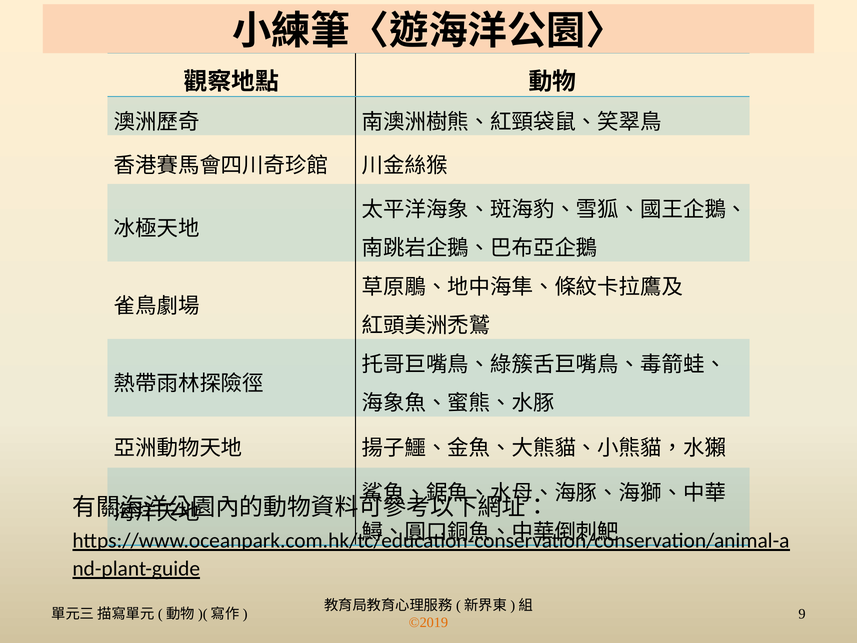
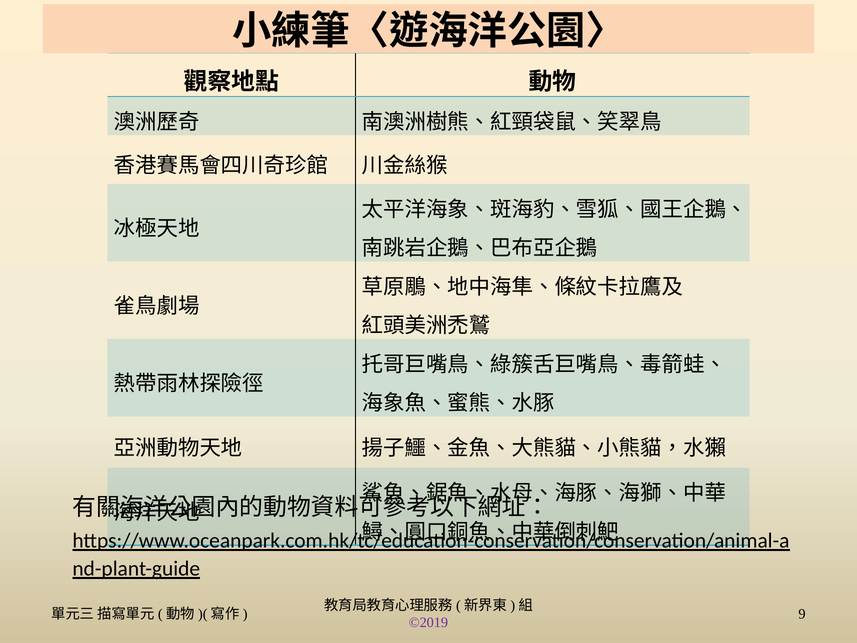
©2019 colour: orange -> purple
